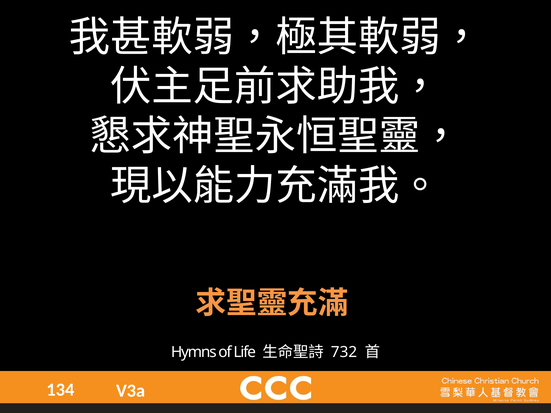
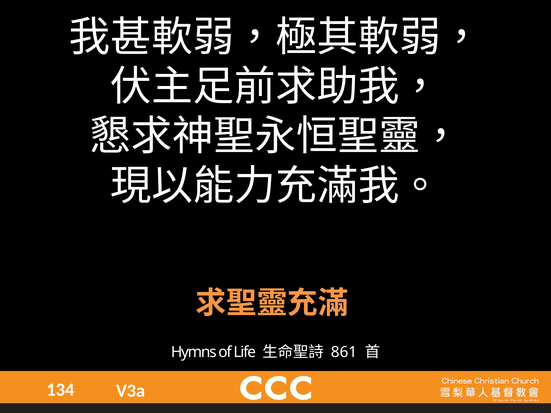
732: 732 -> 861
